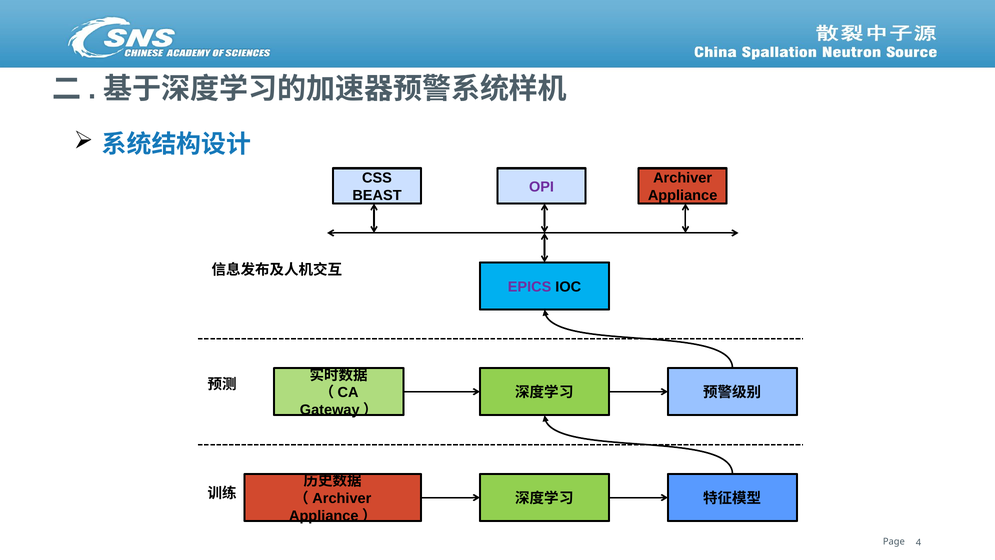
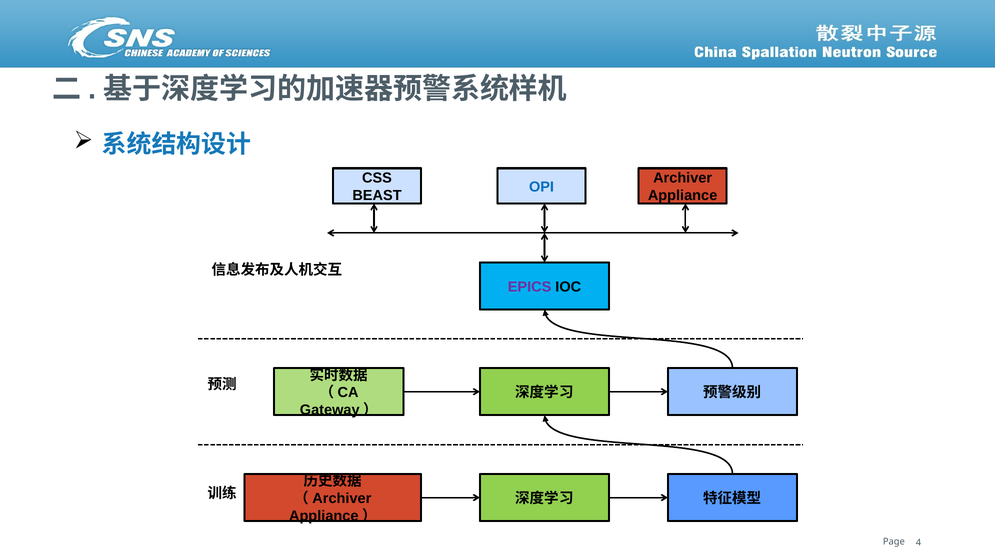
OPI colour: purple -> blue
